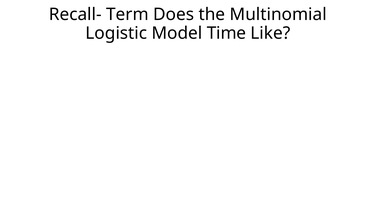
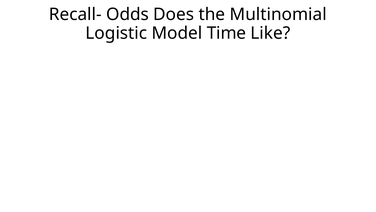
Term: Term -> Odds
